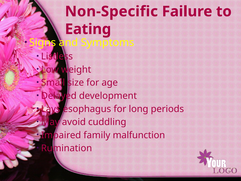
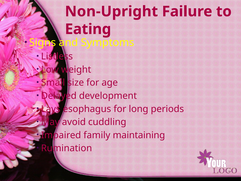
Non-Specific: Non-Specific -> Non-Upright
malfunction: malfunction -> maintaining
